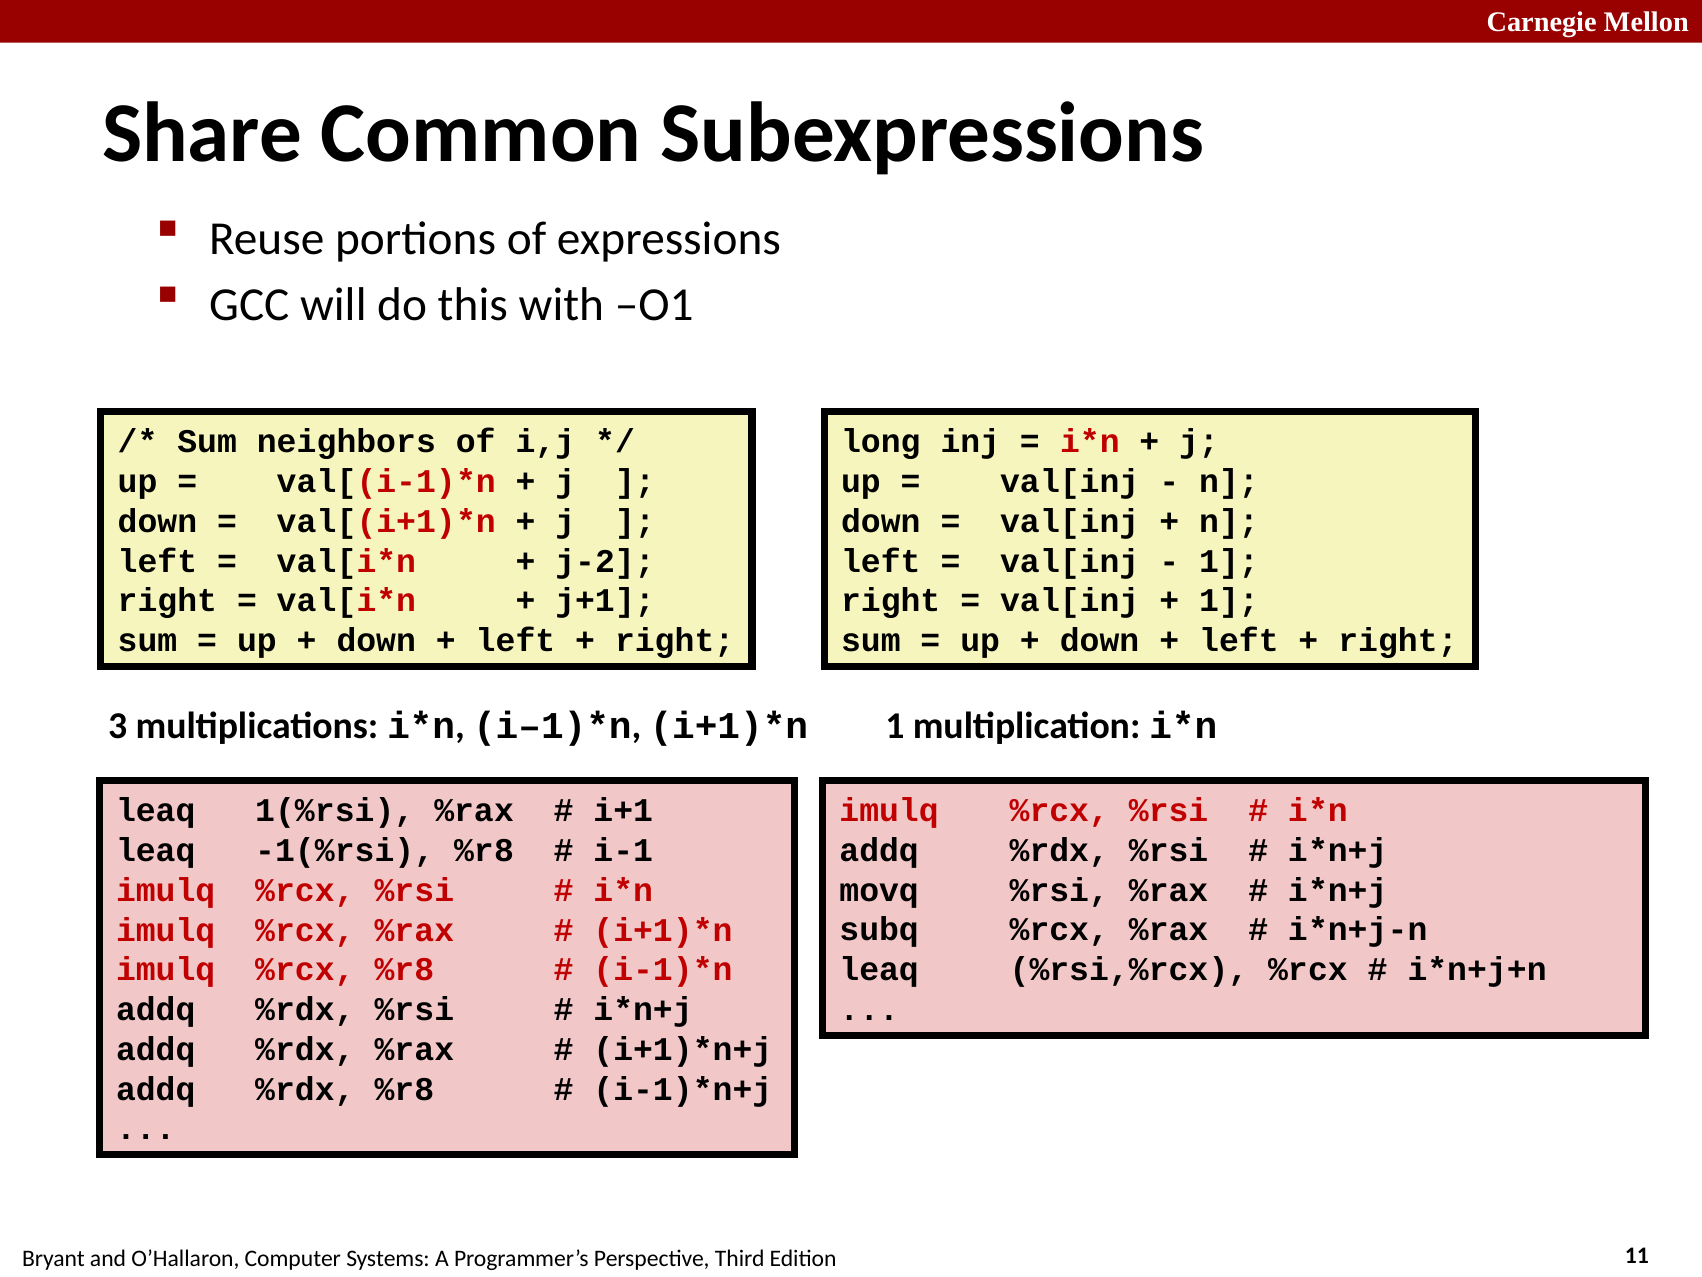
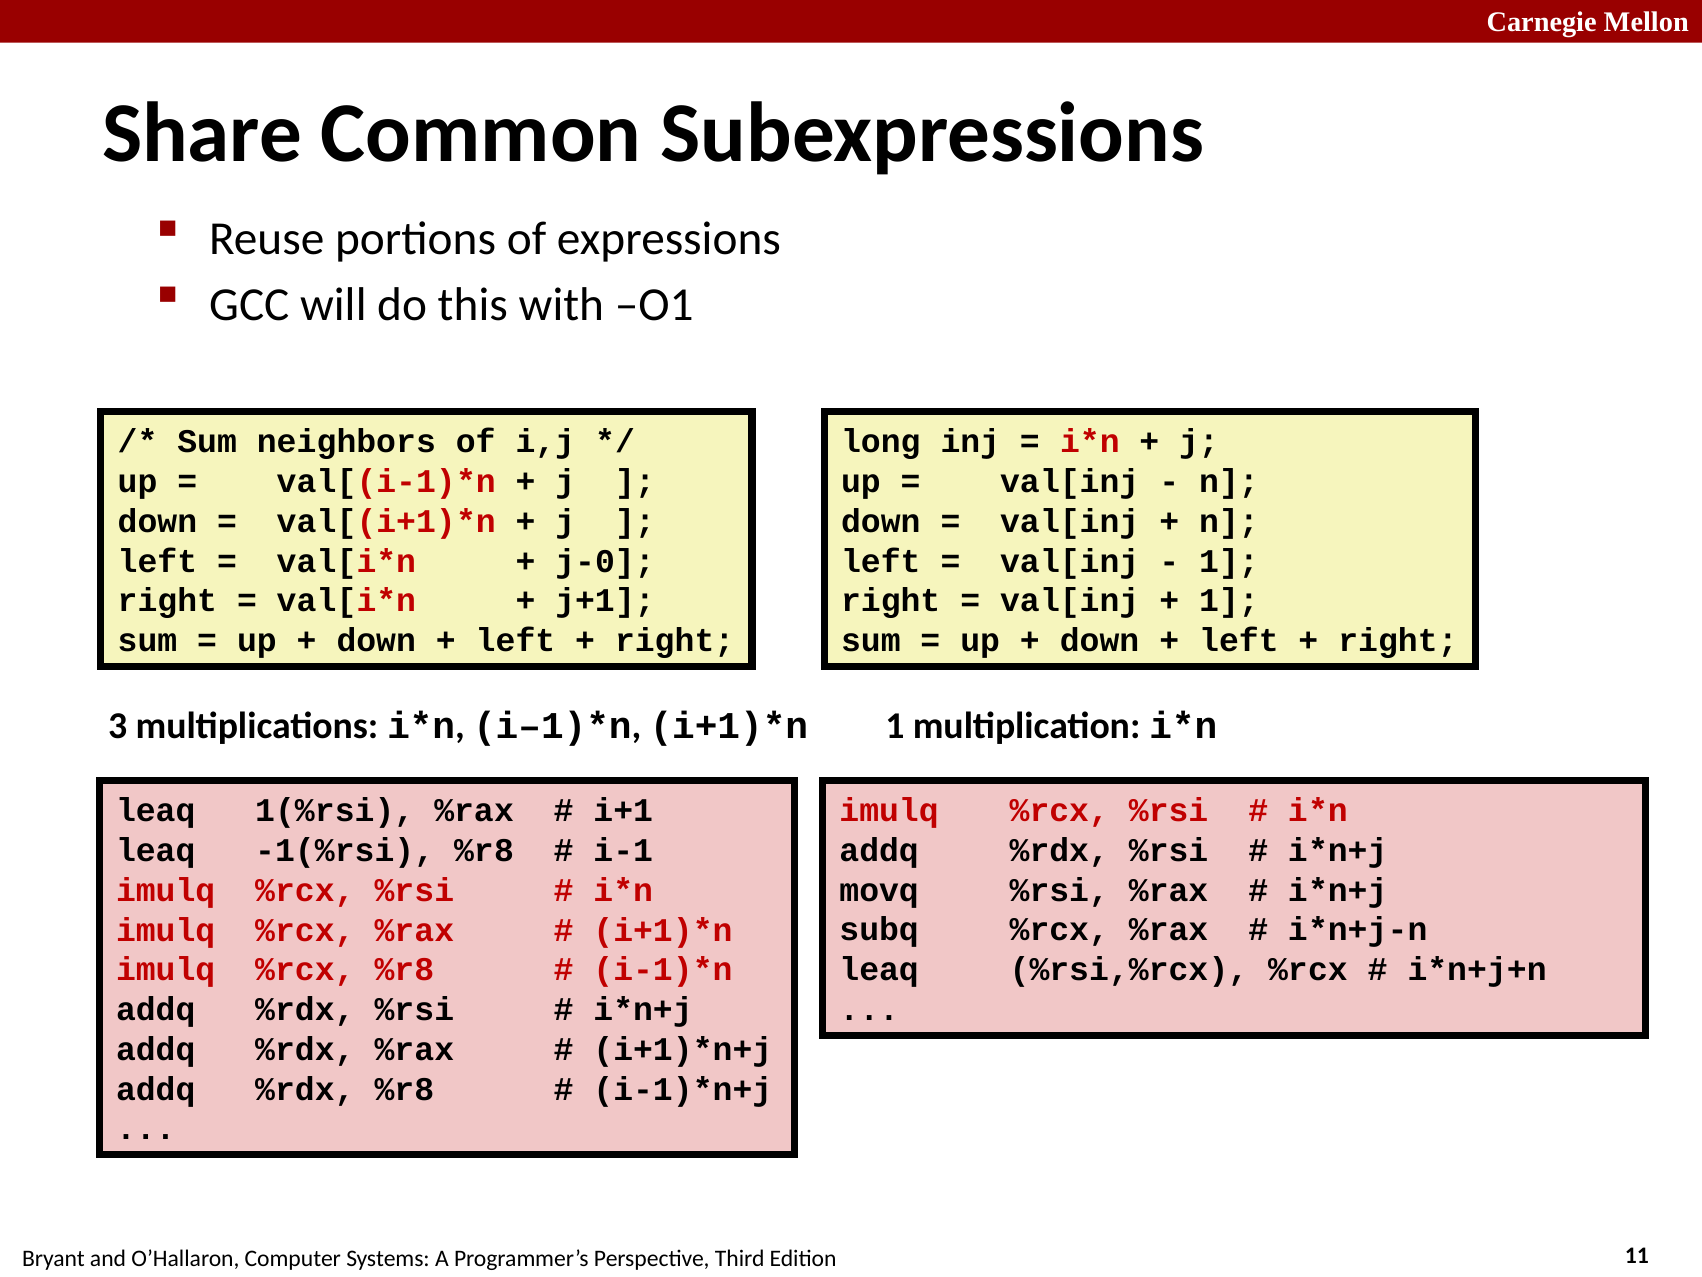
j-2: j-2 -> j-0
